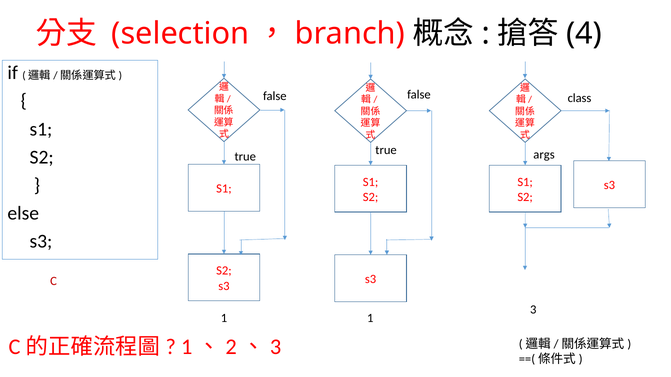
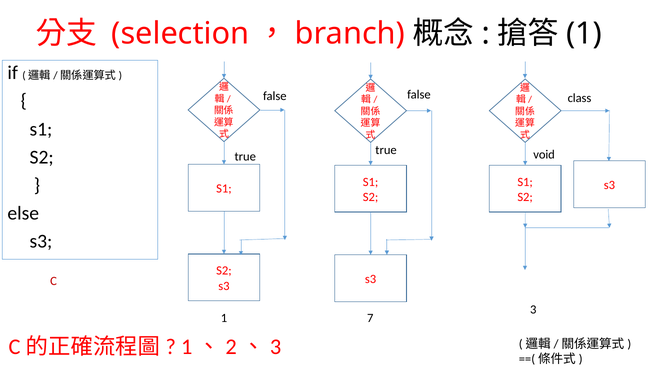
4 at (584, 34): 4 -> 1
args: args -> void
1 1: 1 -> 7
